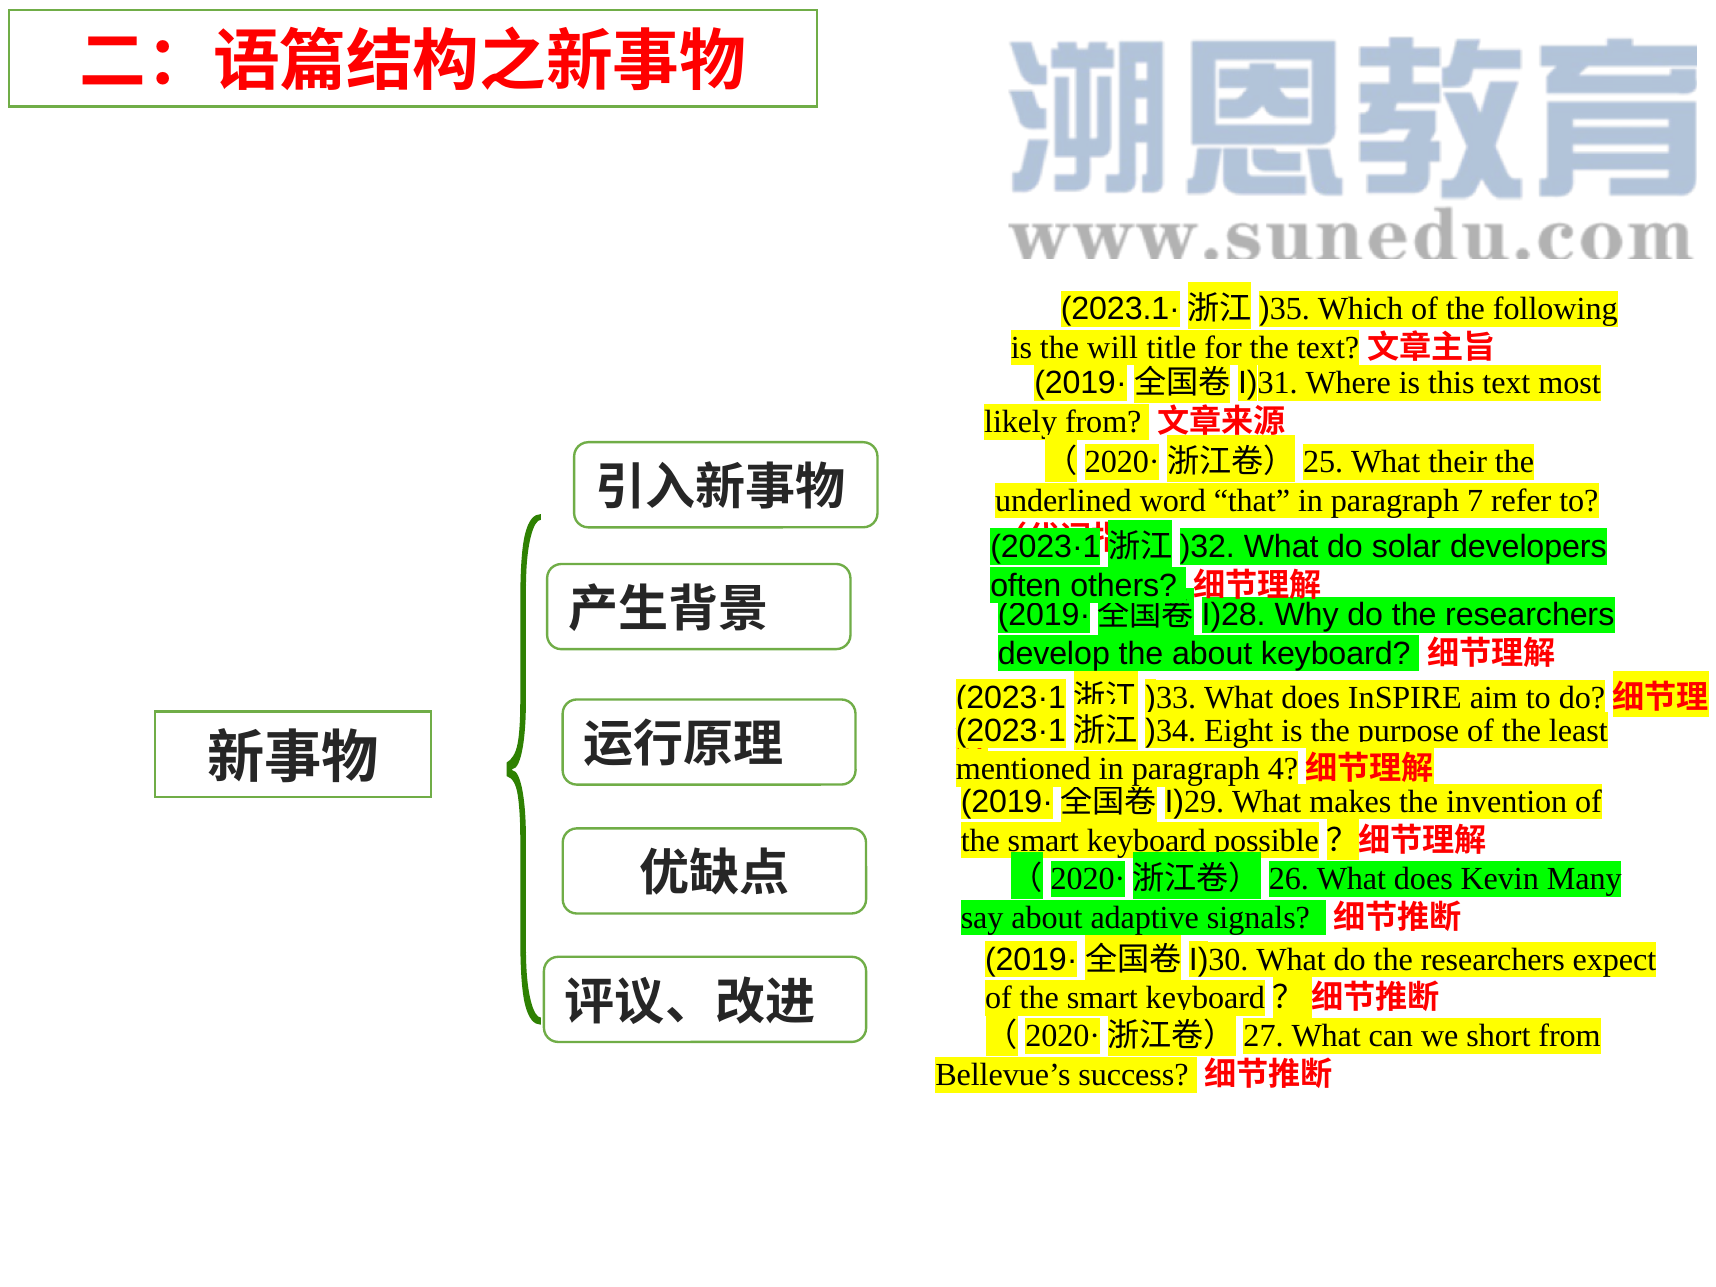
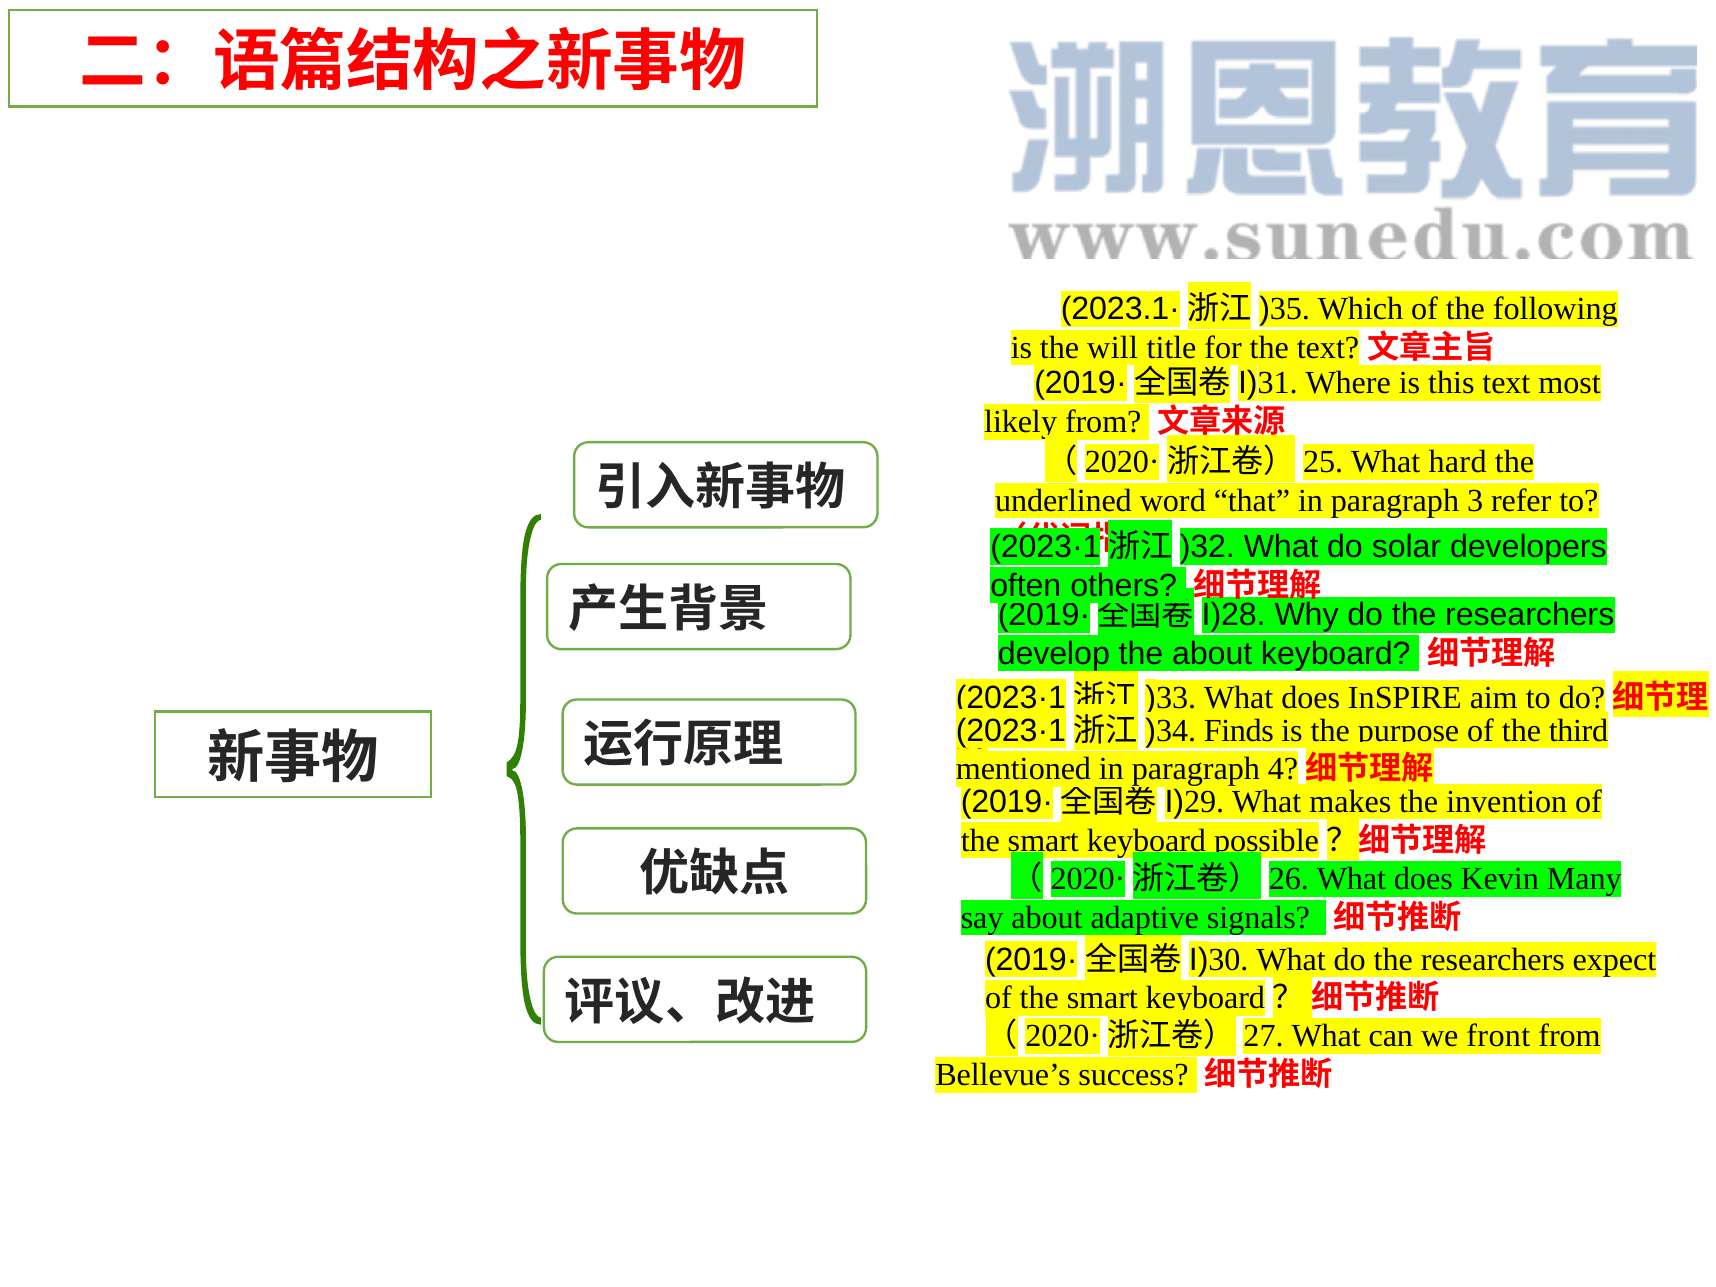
their: their -> hard
7: 7 -> 3
Eight: Eight -> Finds
least: least -> third
short: short -> front
